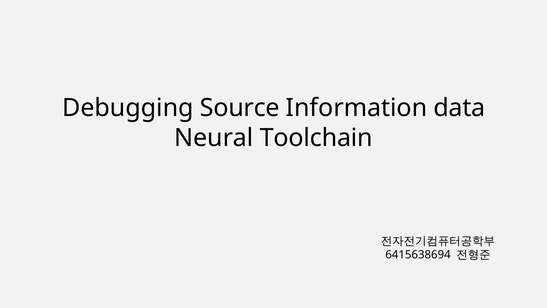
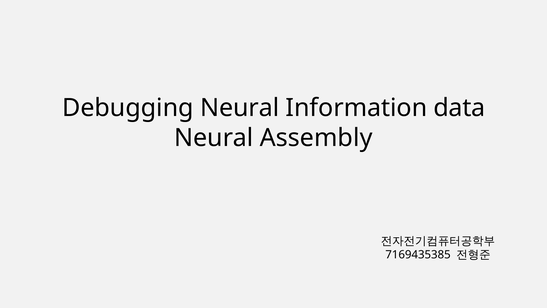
Debugging Source: Source -> Neural
Toolchain: Toolchain -> Assembly
6415638694: 6415638694 -> 7169435385
